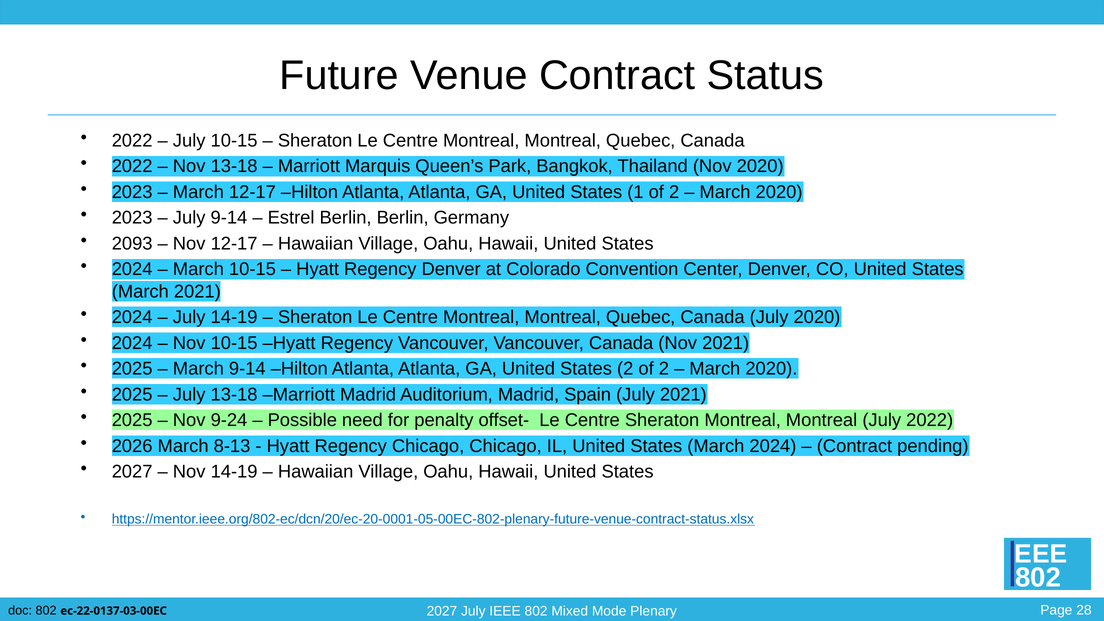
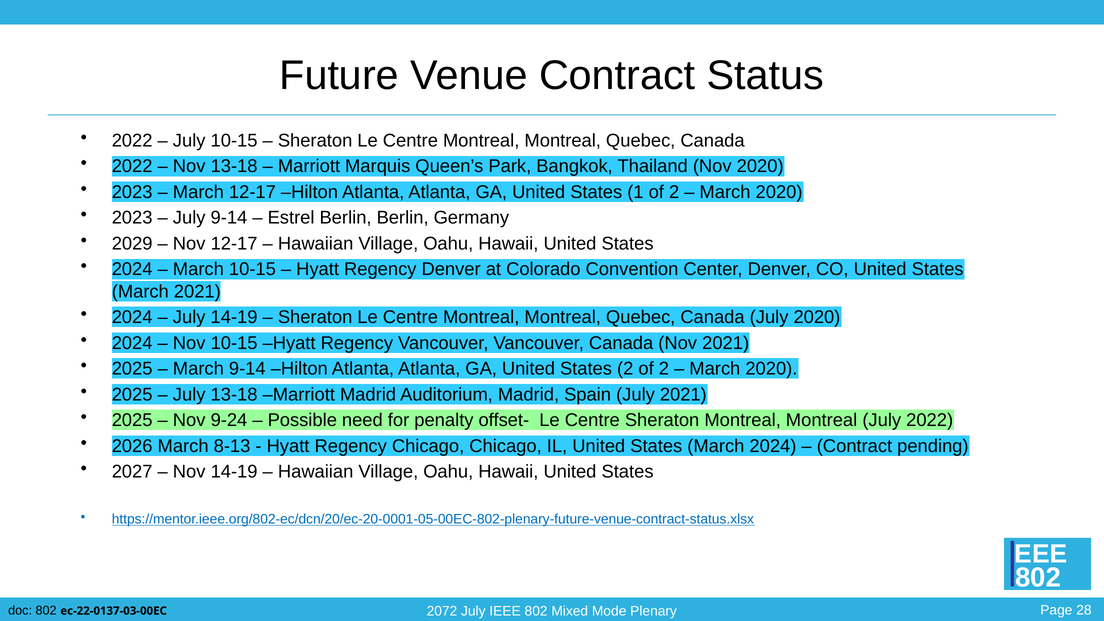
2093: 2093 -> 2029
2027 at (442, 611): 2027 -> 2072
